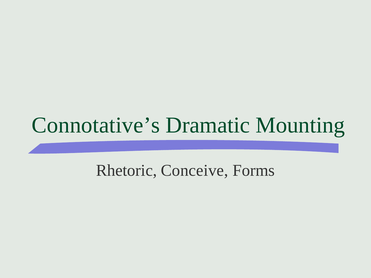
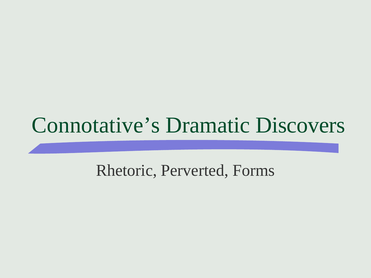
Mounting: Mounting -> Discovers
Conceive: Conceive -> Perverted
